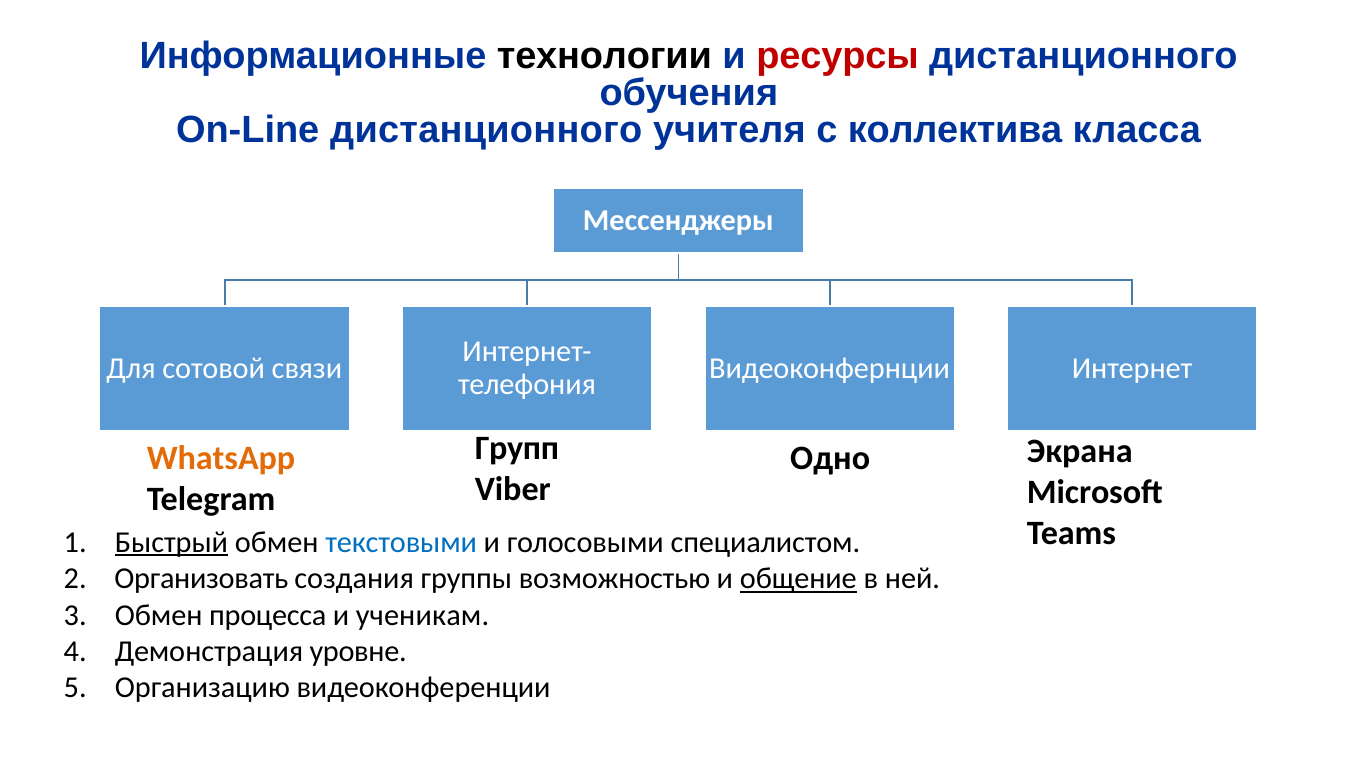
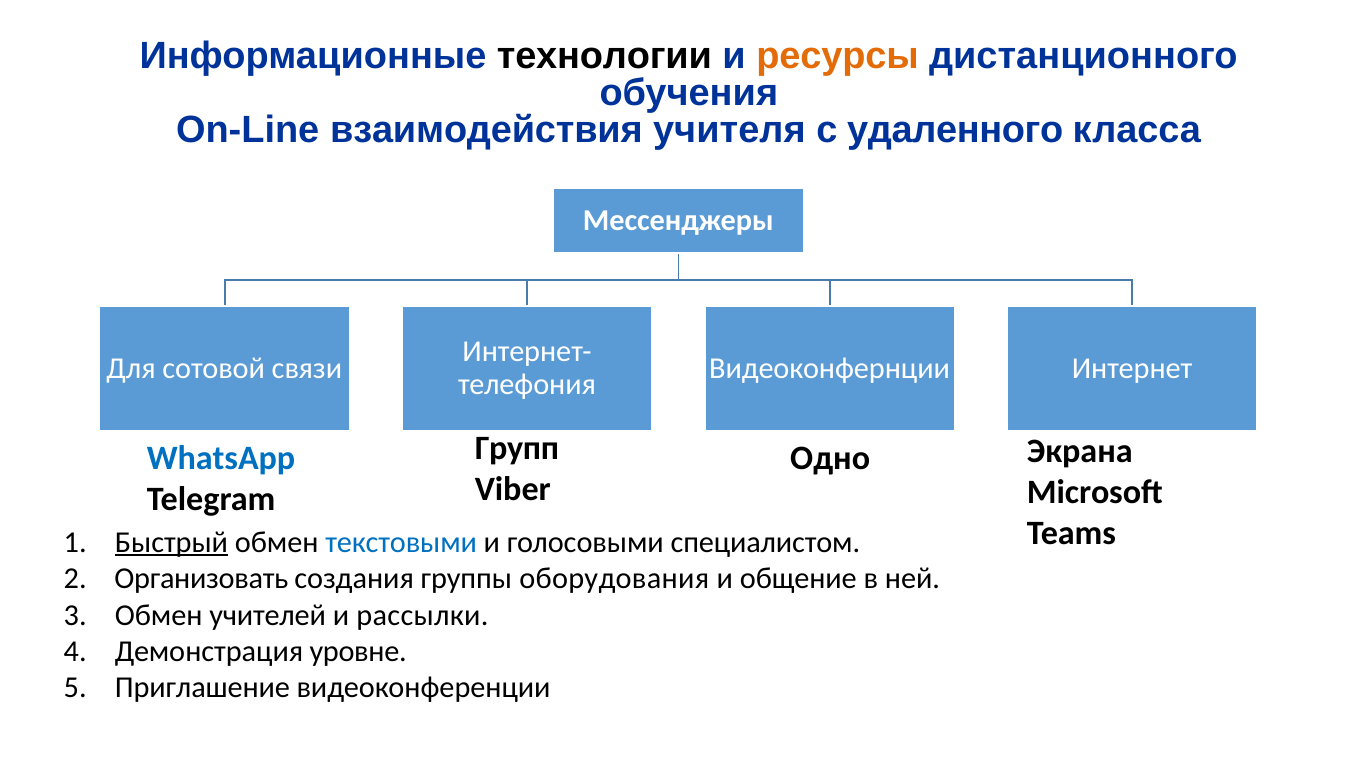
ресурсы colour: red -> orange
On-Line дистанционного: дистанционного -> взаимодействия
коллектива: коллектива -> удаленного
WhatsApp colour: orange -> blue
возможностью: возможностью -> оборудования
общение underline: present -> none
процесса: процесса -> учителей
ученикам: ученикам -> рассылки
Организацию: Организацию -> Приглашение
